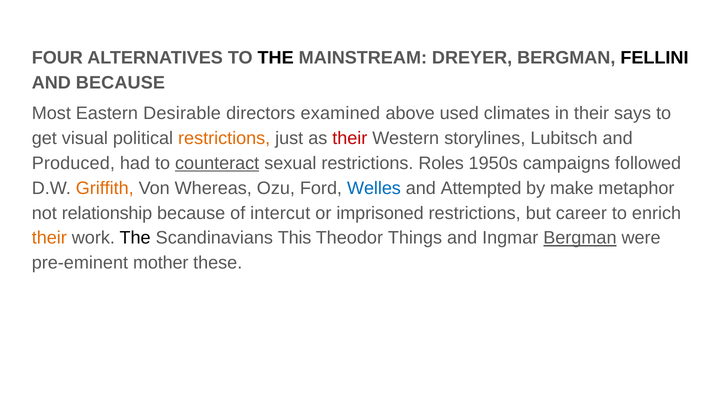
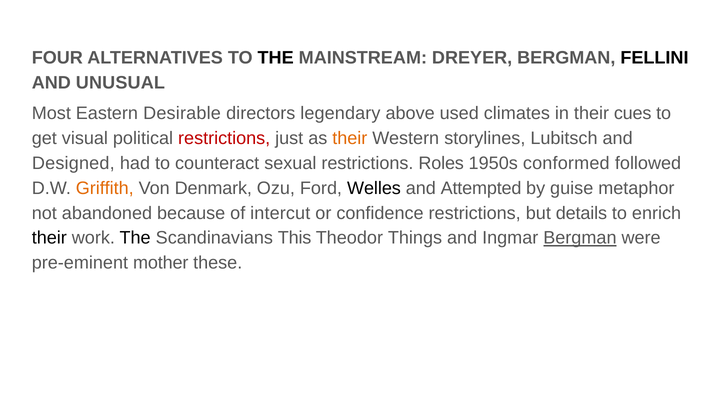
AND BECAUSE: BECAUSE -> UNUSUAL
examined: examined -> legendary
says: says -> cues
restrictions at (224, 138) colour: orange -> red
their at (350, 138) colour: red -> orange
Produced: Produced -> Designed
counteract underline: present -> none
campaigns: campaigns -> conformed
Whereas: Whereas -> Denmark
Welles colour: blue -> black
make: make -> guise
relationship: relationship -> abandoned
imprisoned: imprisoned -> confidence
career: career -> details
their at (49, 238) colour: orange -> black
